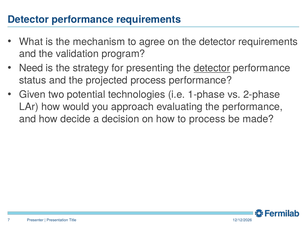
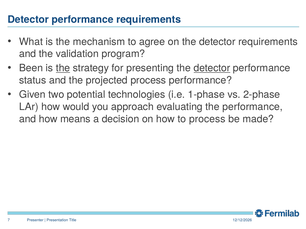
Need: Need -> Been
the at (63, 68) underline: none -> present
decide: decide -> means
